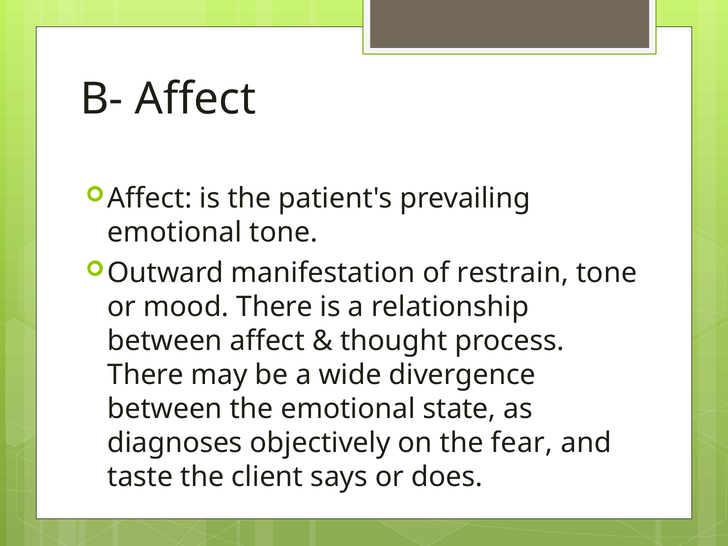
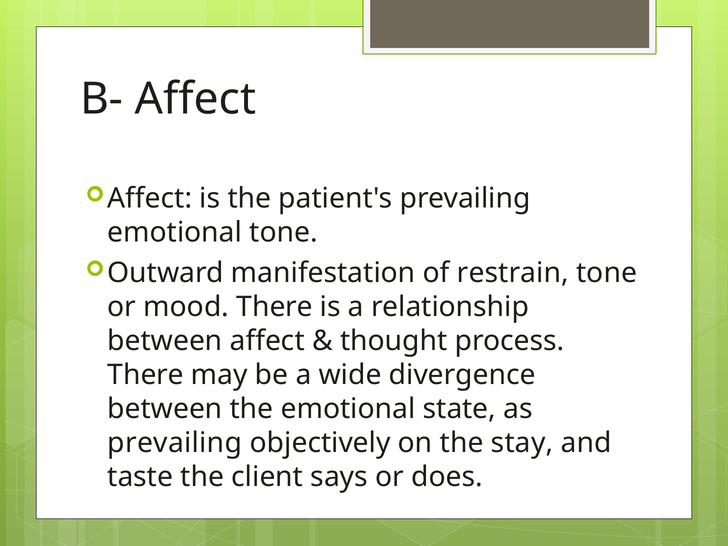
diagnoses at (175, 443): diagnoses -> prevailing
fear: fear -> stay
